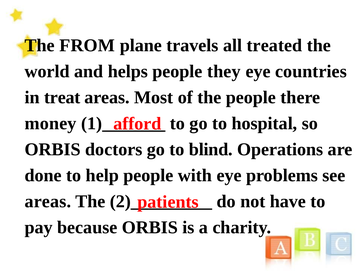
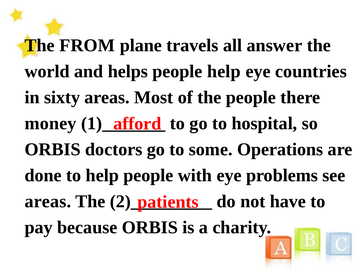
treated: treated -> answer
people they: they -> help
treat: treat -> sixty
blind: blind -> some
